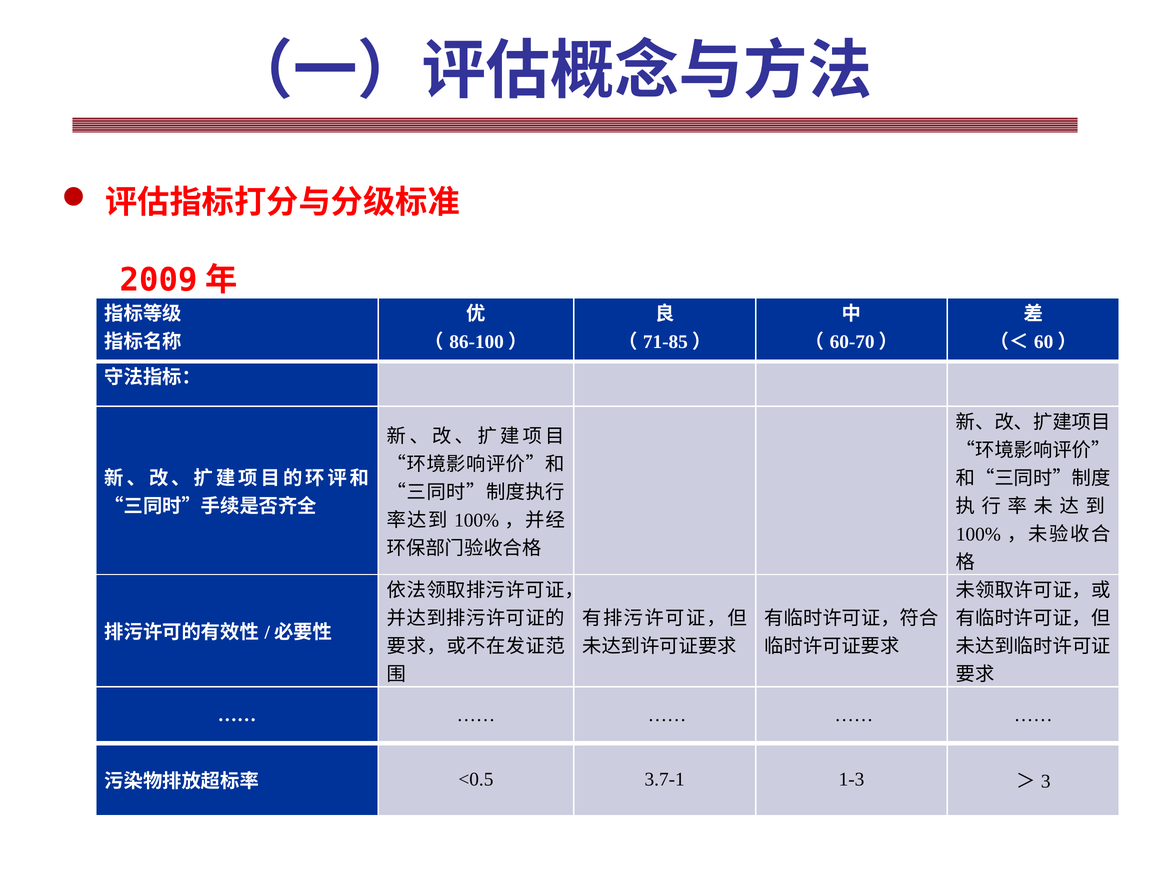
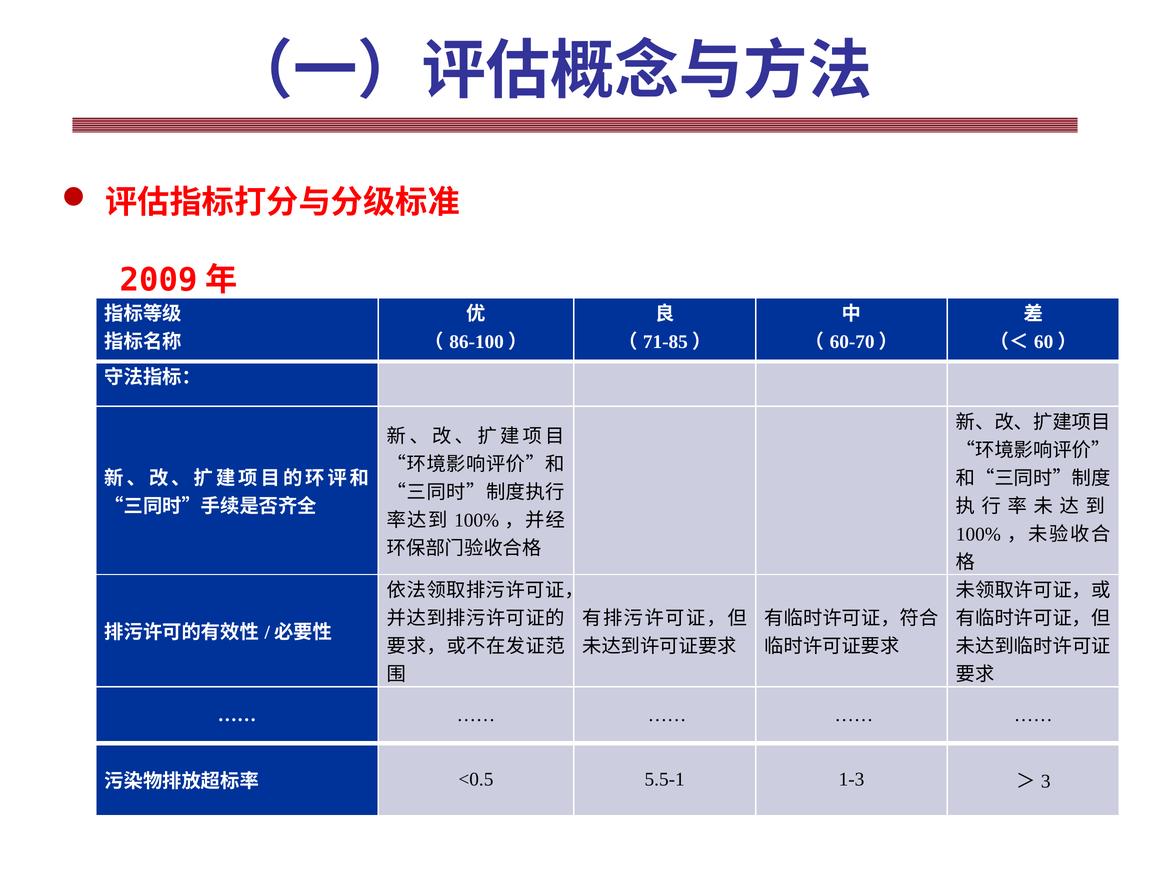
3.7-1: 3.7-1 -> 5.5-1
